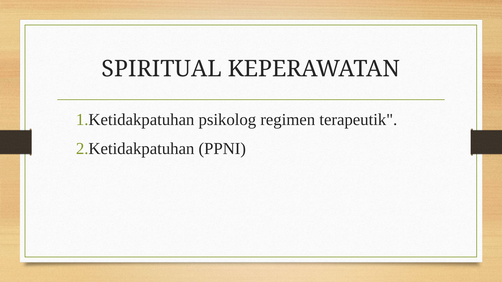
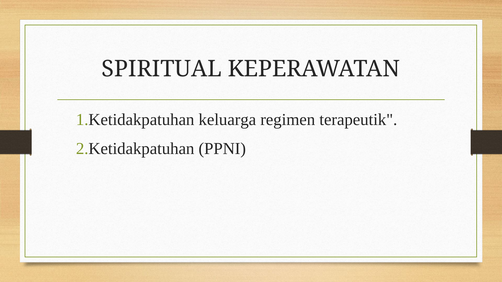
psikolog: psikolog -> keluarga
